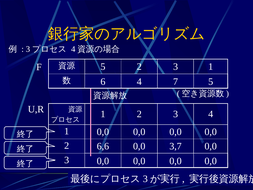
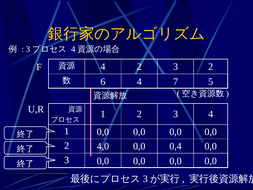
5 at (103, 66): 5 -> 4
3 1: 1 -> 2
6,6: 6,6 -> 4,0
3,7: 3,7 -> 0,4
